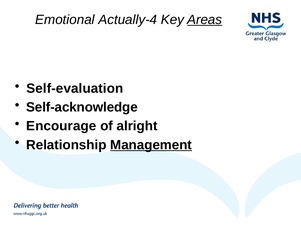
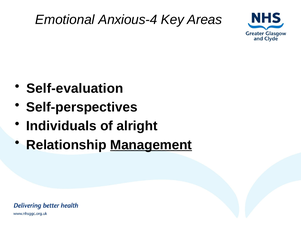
Actually-4: Actually-4 -> Anxious-4
Areas underline: present -> none
Self-acknowledge: Self-acknowledge -> Self-perspectives
Encourage: Encourage -> Individuals
